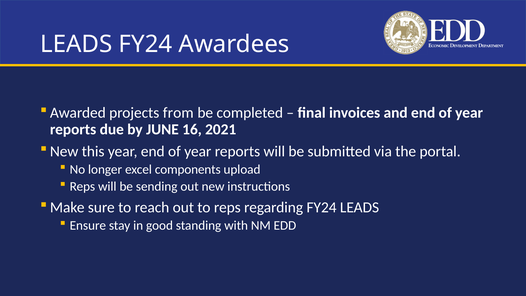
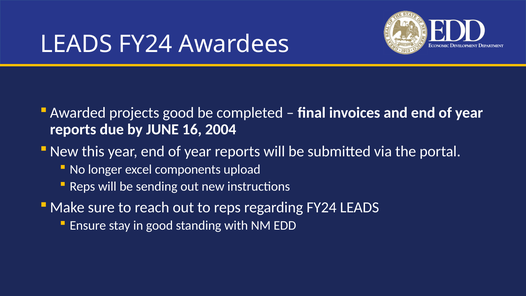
projects from: from -> good
2021: 2021 -> 2004
